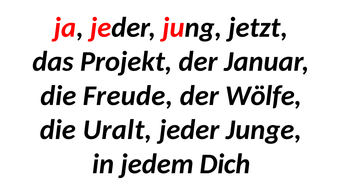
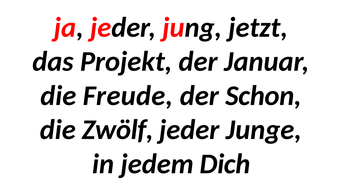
Wölfe: Wölfe -> Schon
Uralt: Uralt -> Zwölf
